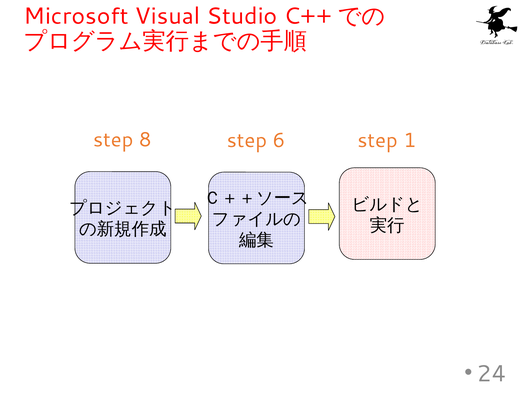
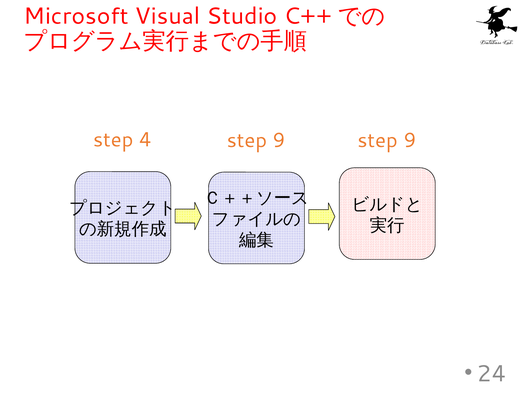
8: 8 -> 4
6 at (279, 140): 6 -> 9
1 at (410, 140): 1 -> 9
